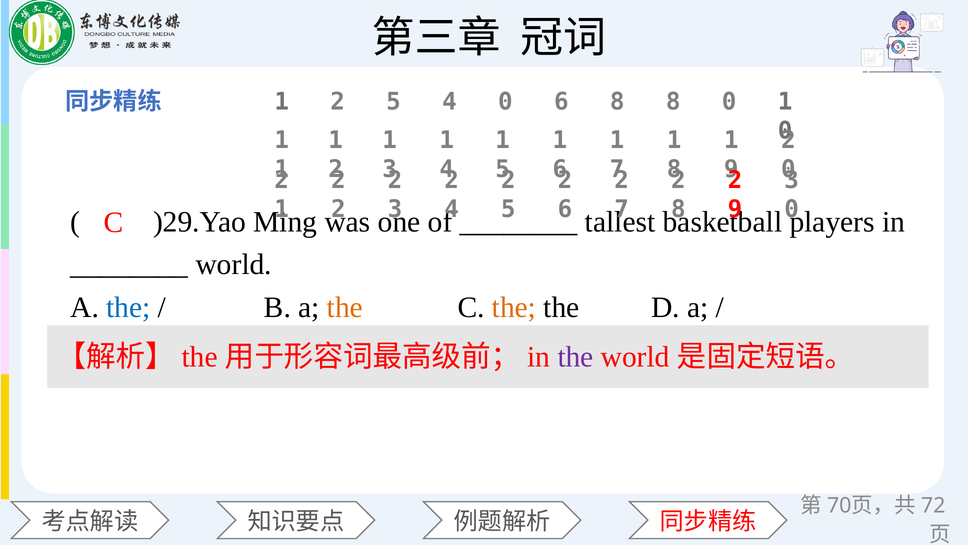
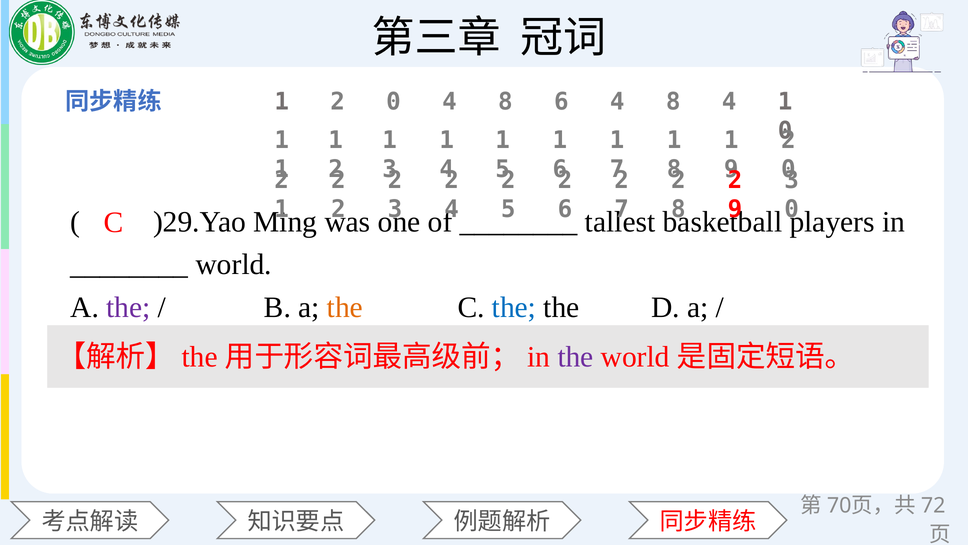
1 2 5: 5 -> 0
0 at (505, 102): 0 -> 8
6 8: 8 -> 4
8 0: 0 -> 4
the at (128, 307) colour: blue -> purple
the at (514, 307) colour: orange -> blue
